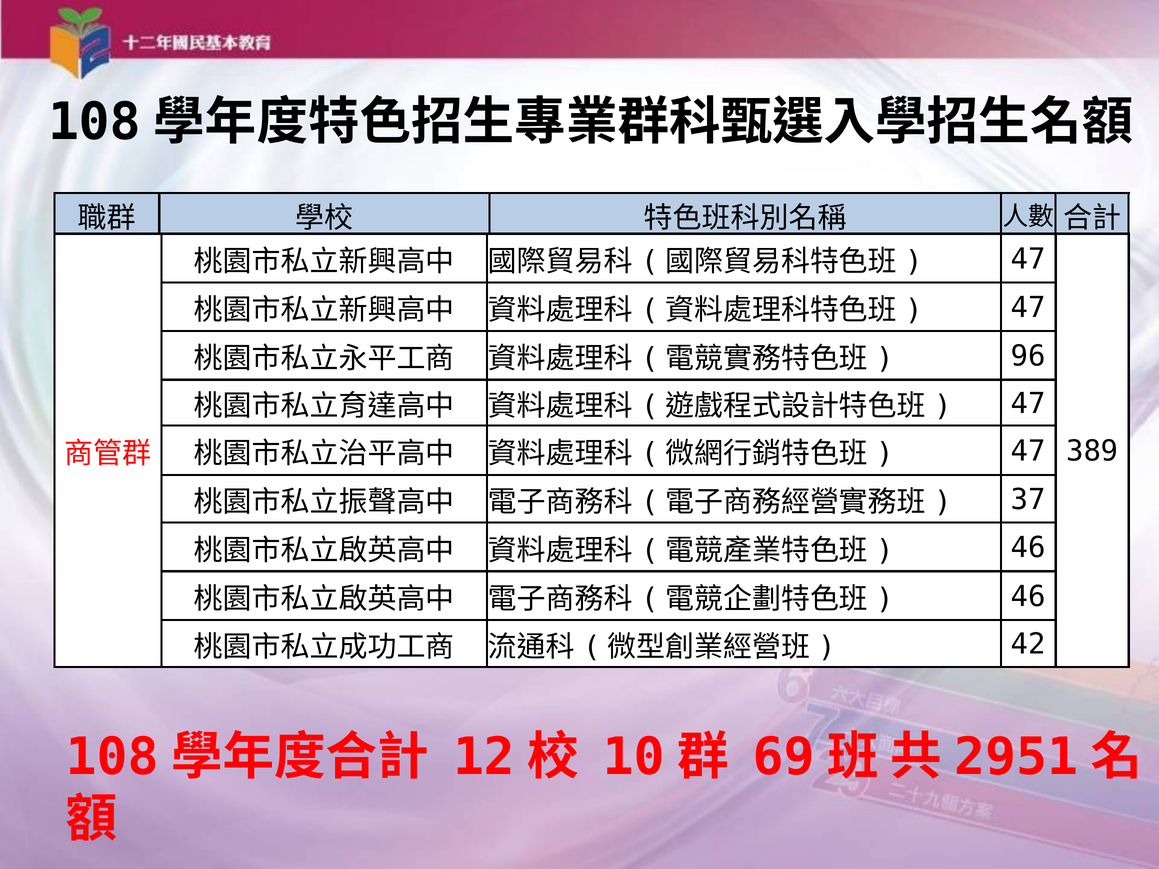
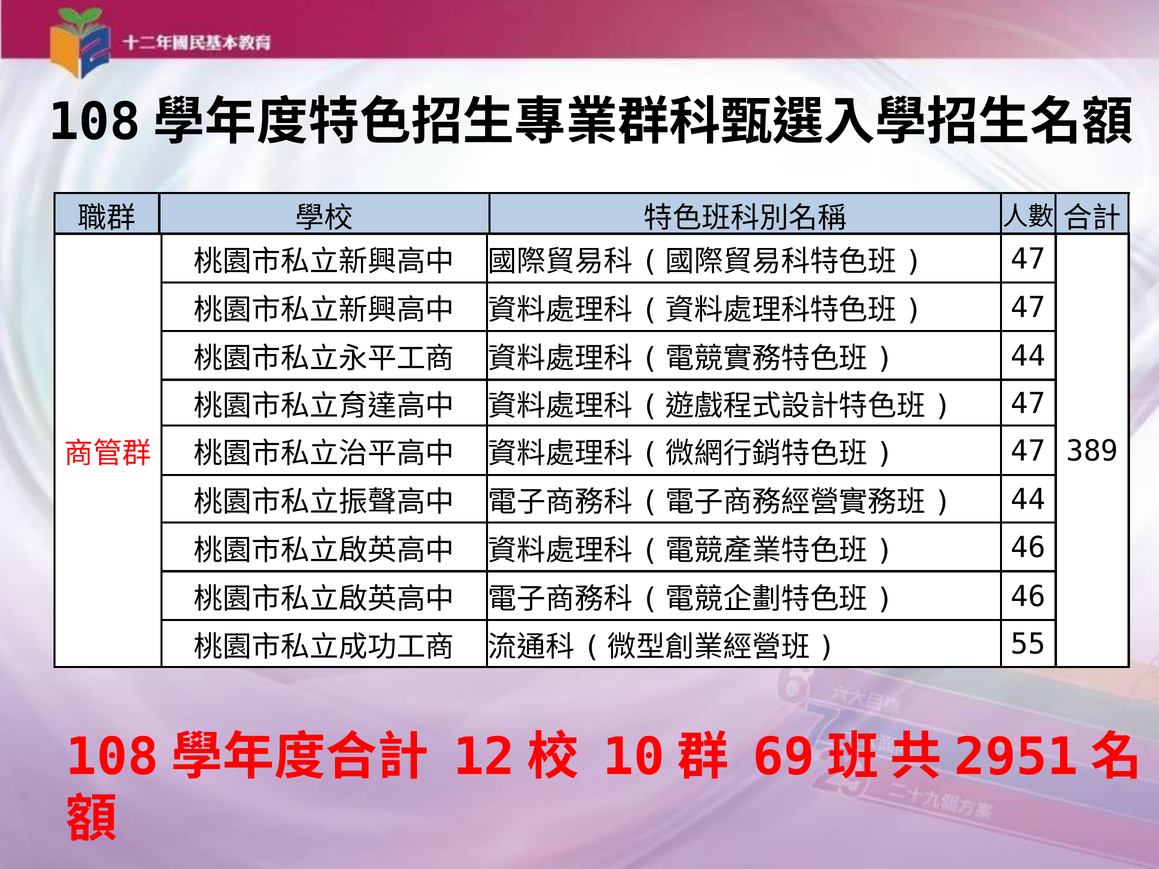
96 at (1028, 356): 96 -> 44
37 at (1028, 500): 37 -> 44
42: 42 -> 55
